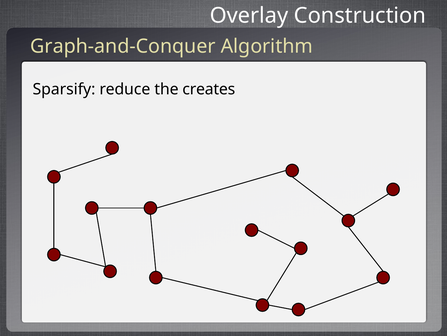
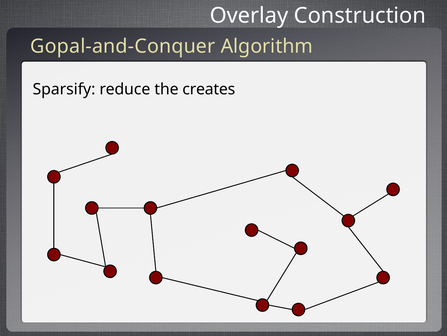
Graph-and-Conquer: Graph-and-Conquer -> Gopal-and-Conquer
